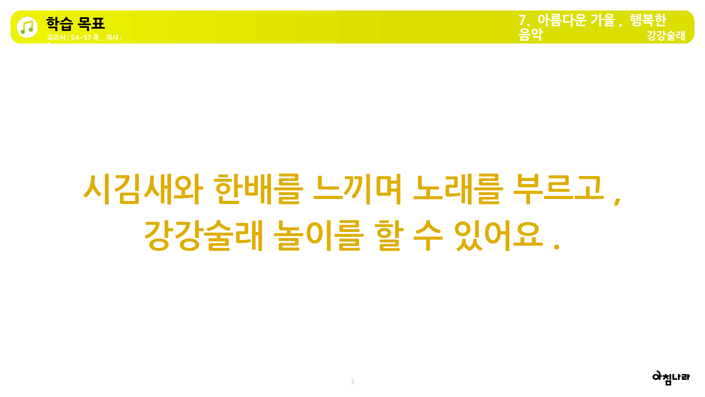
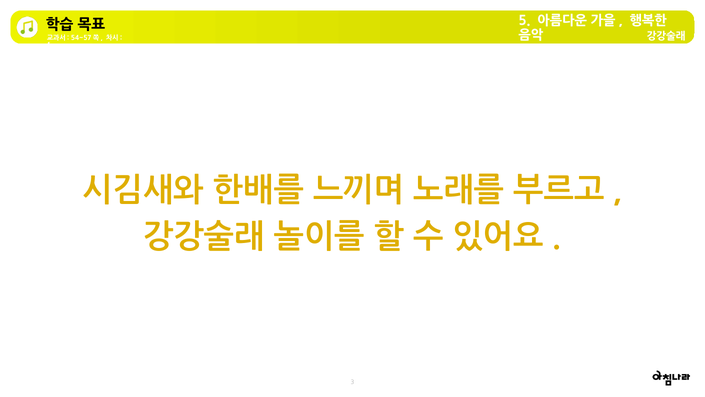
7: 7 -> 5
